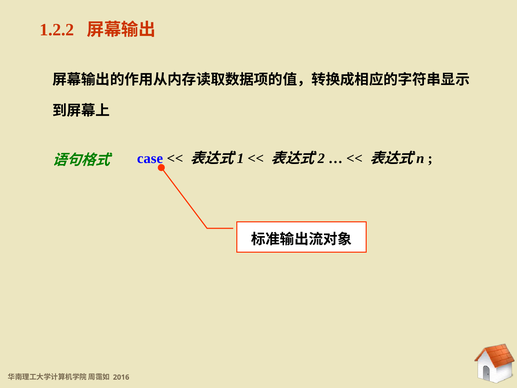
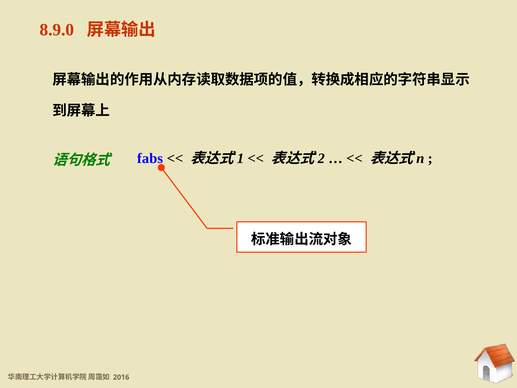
1.2.2: 1.2.2 -> 8.9.0
case: case -> fabs
